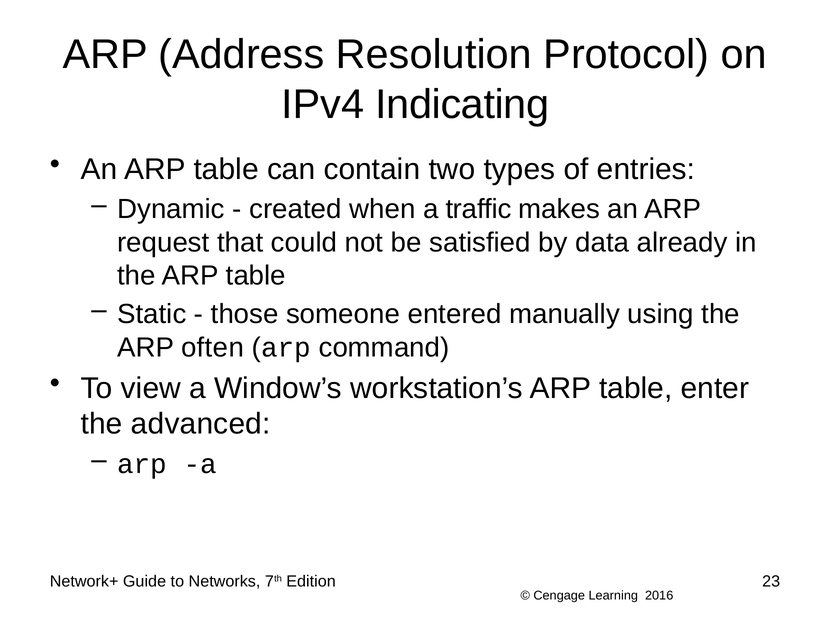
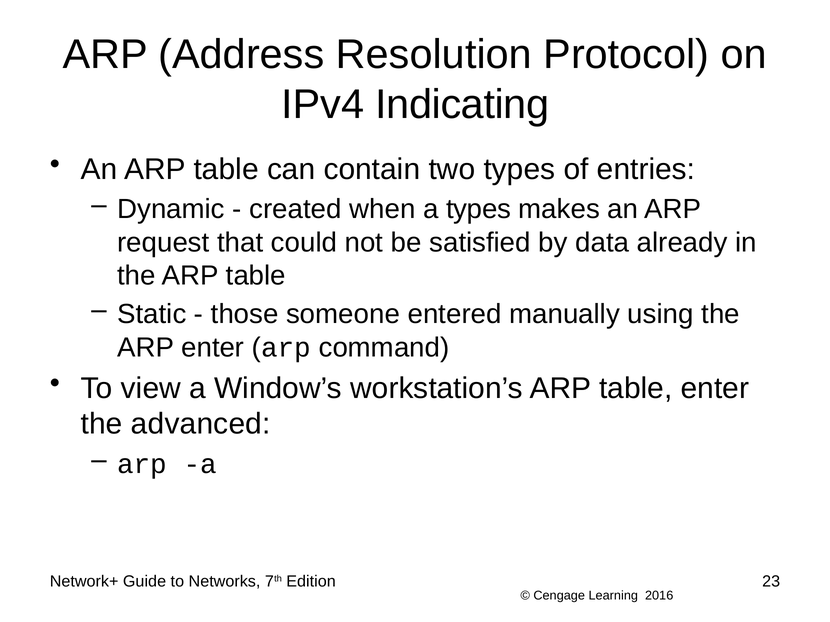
a traffic: traffic -> types
ARP often: often -> enter
